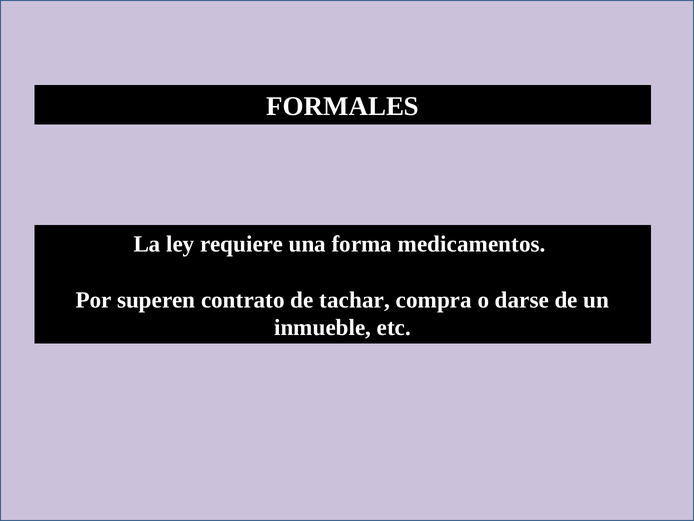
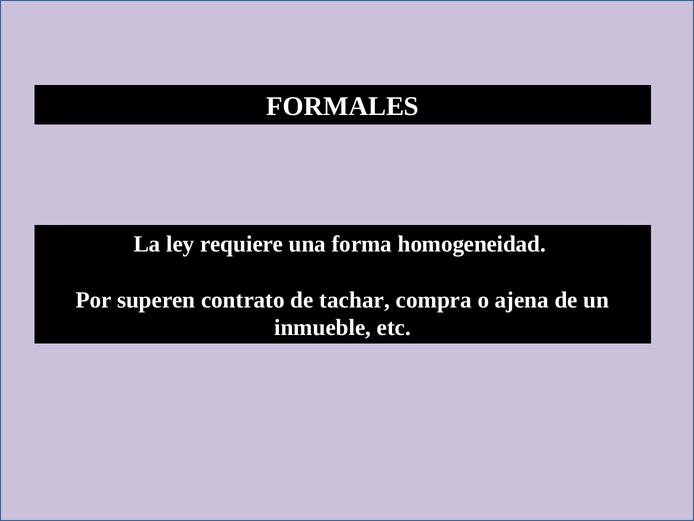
medicamentos: medicamentos -> homogeneidad
darse: darse -> ajena
